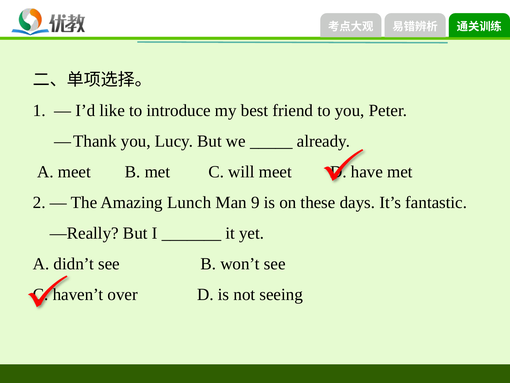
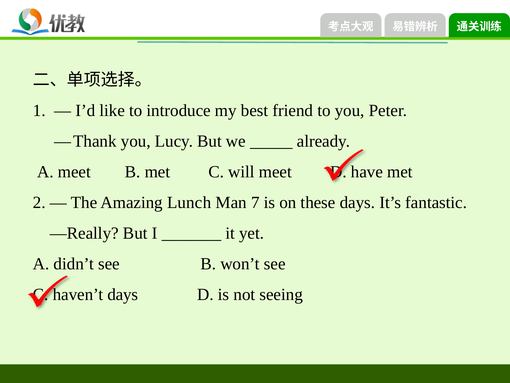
9: 9 -> 7
over at (123, 294): over -> days
